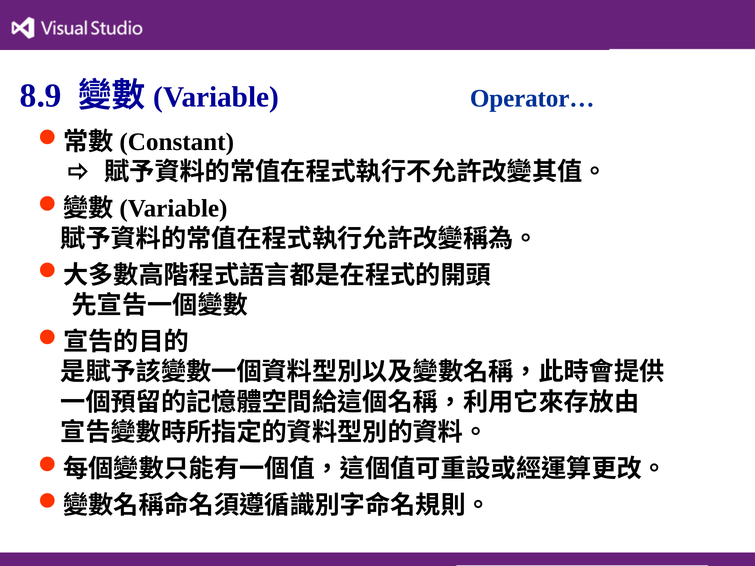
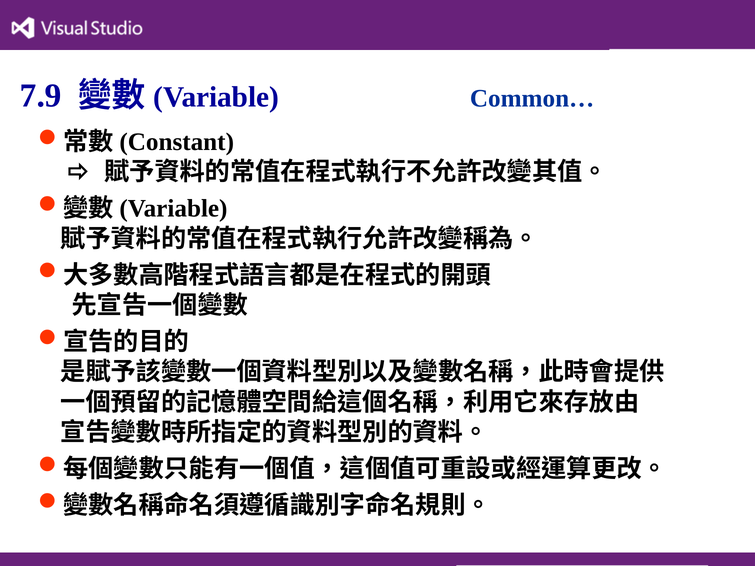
8.9: 8.9 -> 7.9
Operator…: Operator… -> Common…
